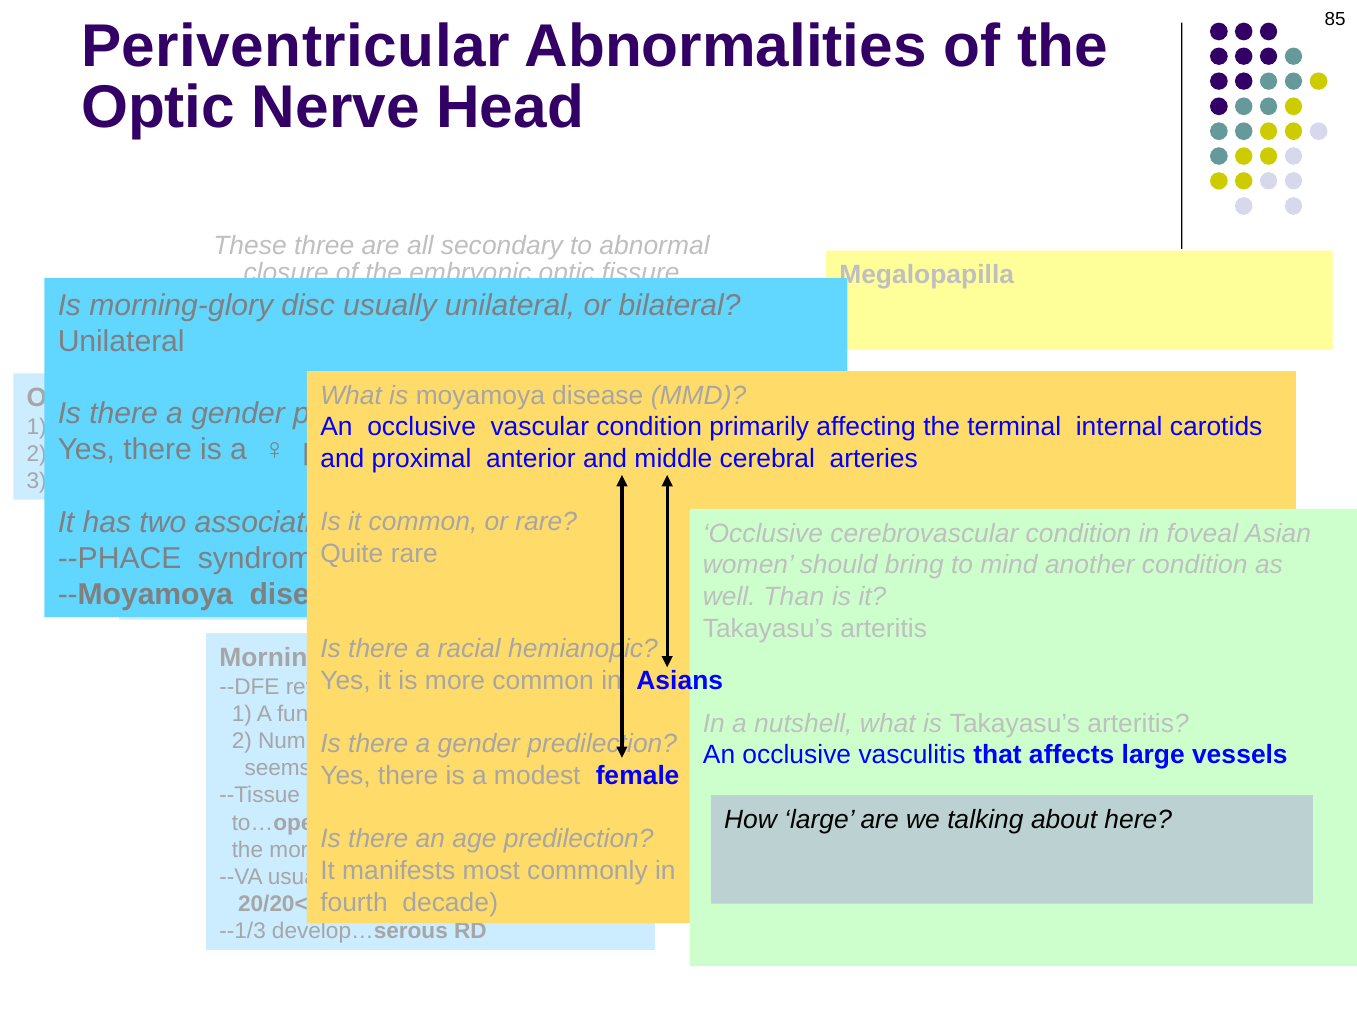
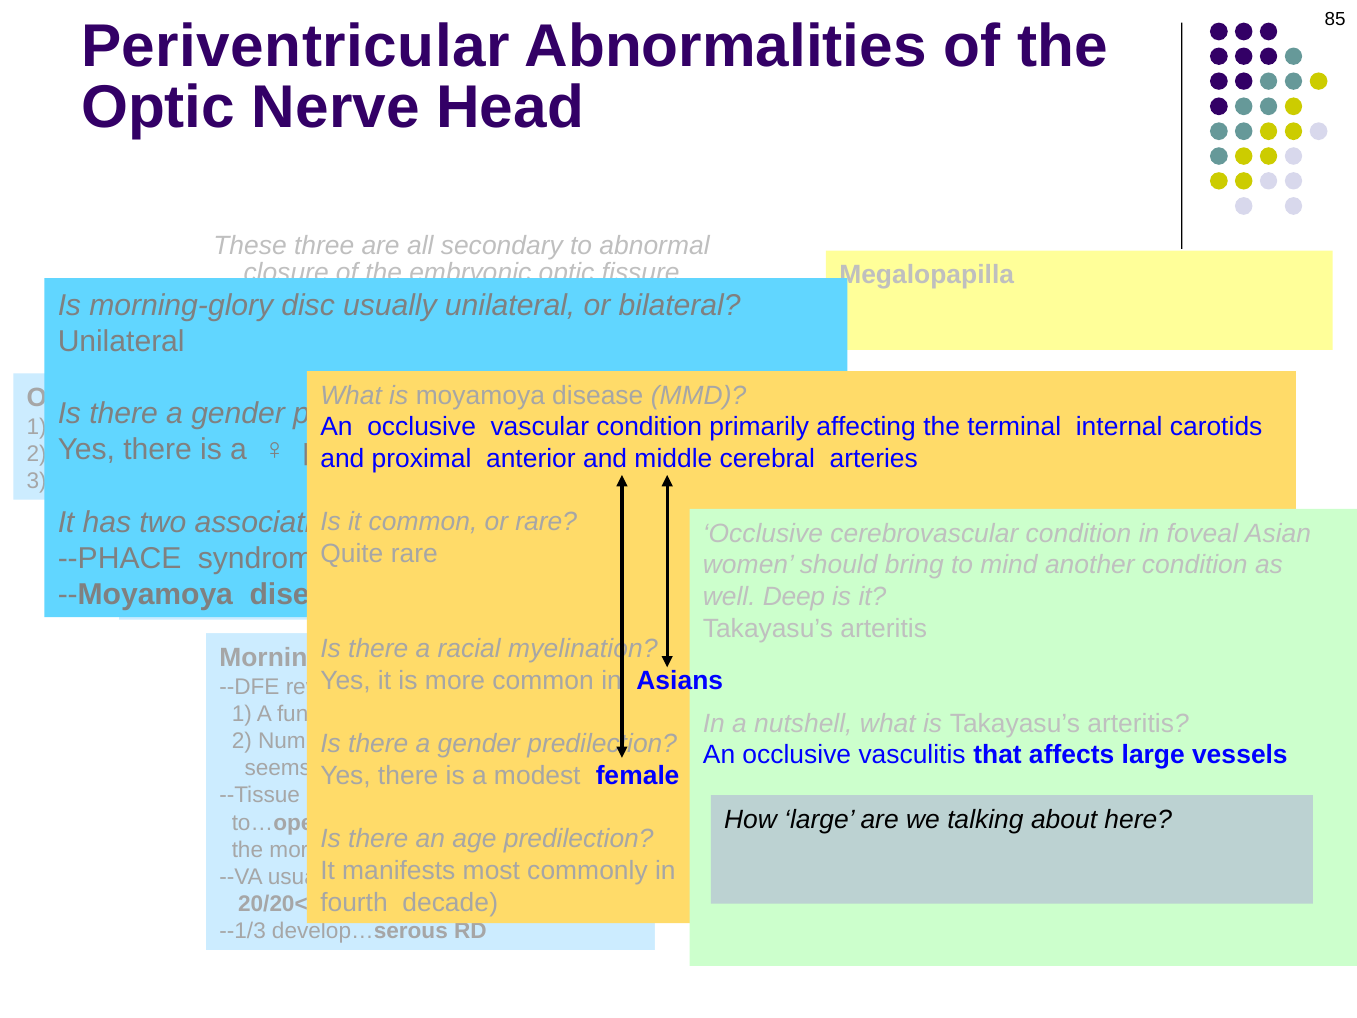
Than: Than -> Deep
hemianopic: hemianopic -> myelination
